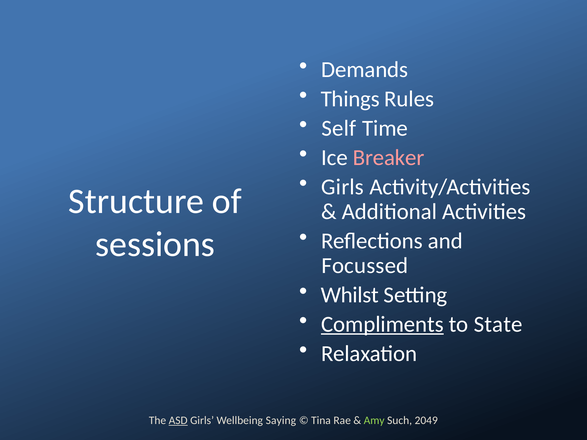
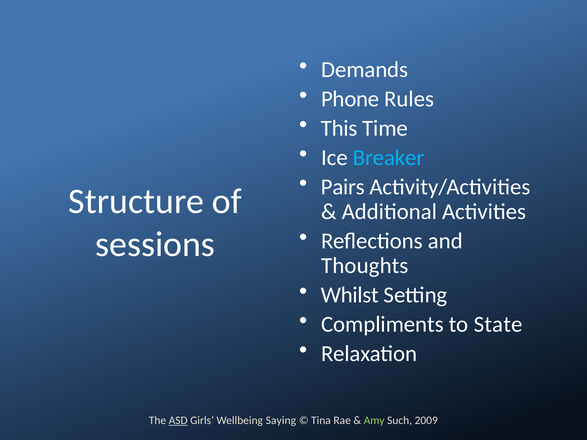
Things: Things -> Phone
Self: Self -> This
Breaker colour: pink -> light blue
Girls at (343, 187): Girls -> Pairs
Focussed: Focussed -> Thoughts
Compliments underline: present -> none
2049: 2049 -> 2009
